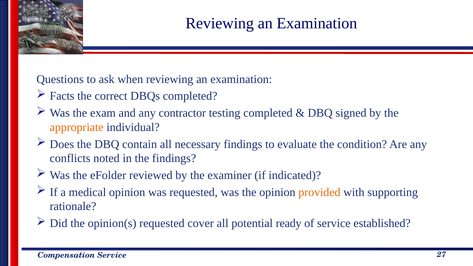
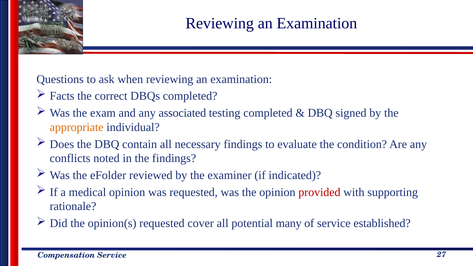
contractor: contractor -> associated
provided colour: orange -> red
ready: ready -> many
